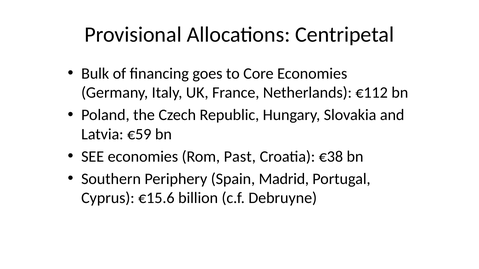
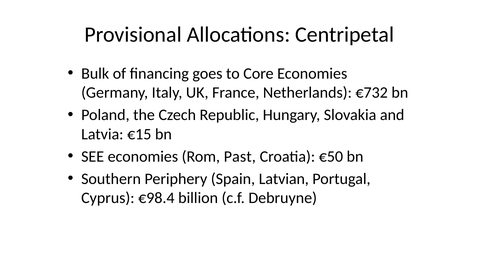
€112: €112 -> €732
€59: €59 -> €15
€38: €38 -> €50
Madrid: Madrid -> Latvian
€15.6: €15.6 -> €98.4
